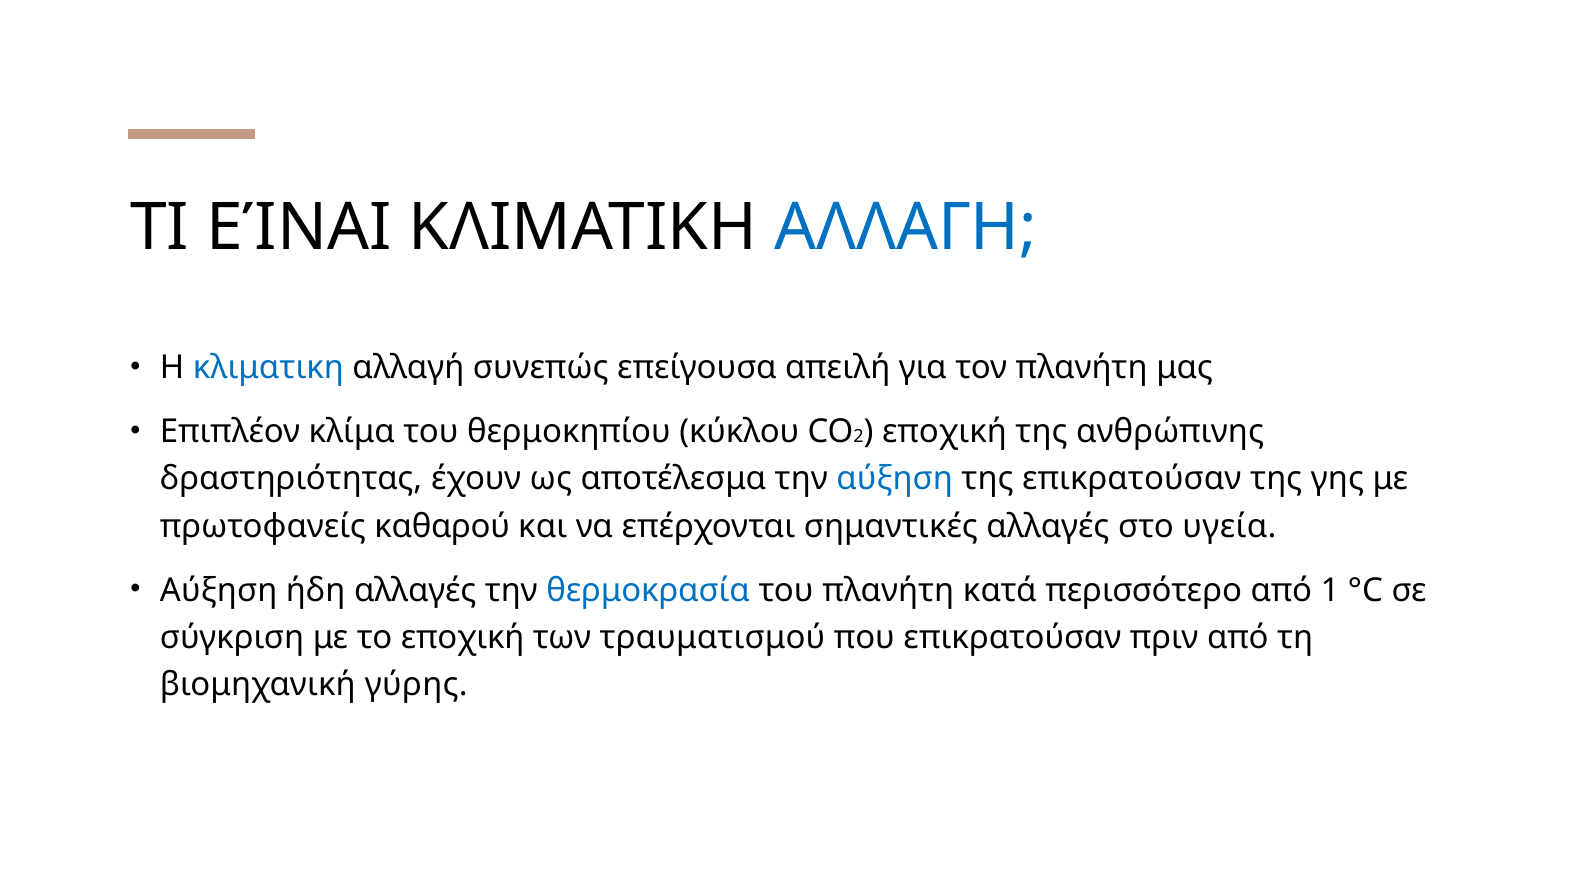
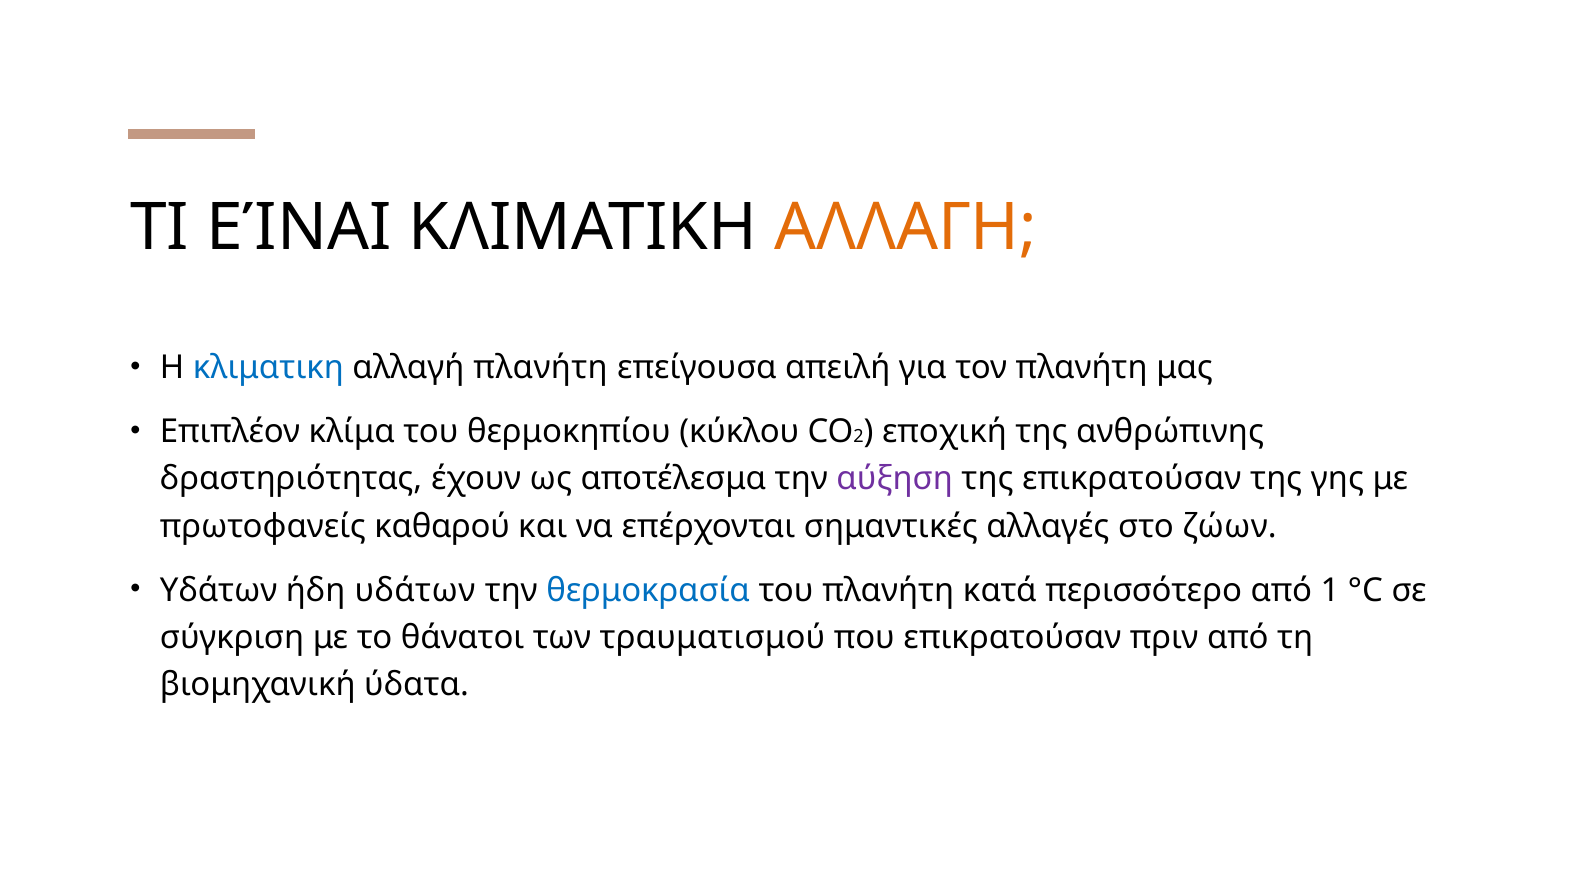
ΑΛΛΑΓΗ colour: blue -> orange
αλλαγή συνεπώς: συνεπώς -> πλανήτη
αύξηση at (895, 479) colour: blue -> purple
υγεία: υγεία -> ζώων
Αύξηση at (219, 590): Αύξηση -> Υδάτων
ήδη αλλαγές: αλλαγές -> υδάτων
το εποχική: εποχική -> θάνατοι
γύρης: γύρης -> ύδατα
